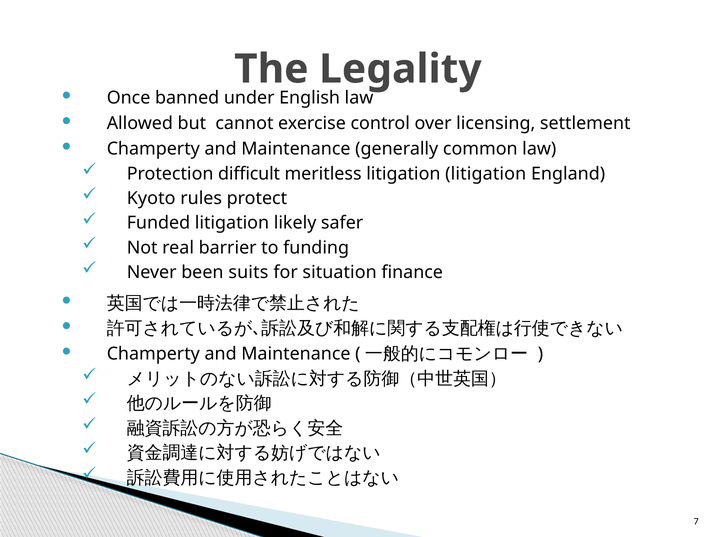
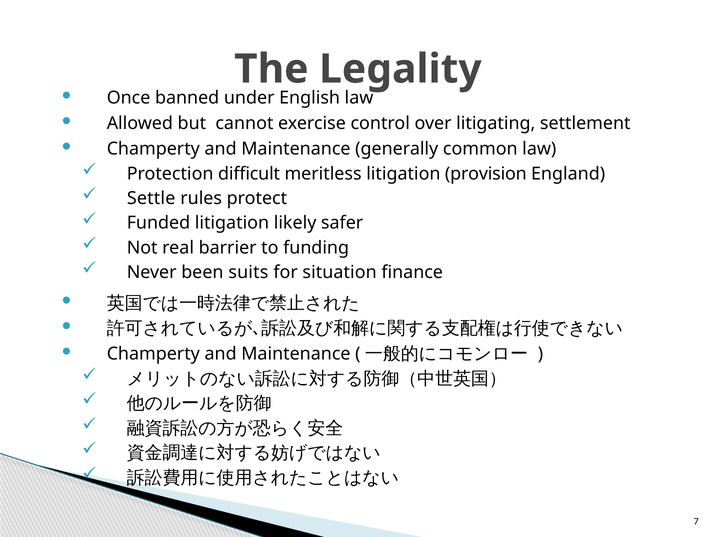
licensing: licensing -> litigating
litigation litigation: litigation -> provision
Kyoto: Kyoto -> Settle
